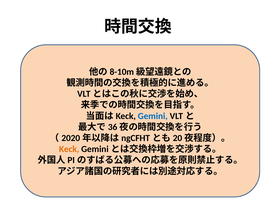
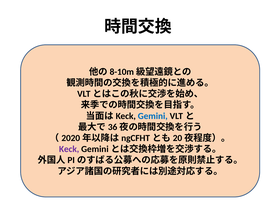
Keck colour: orange -> purple
